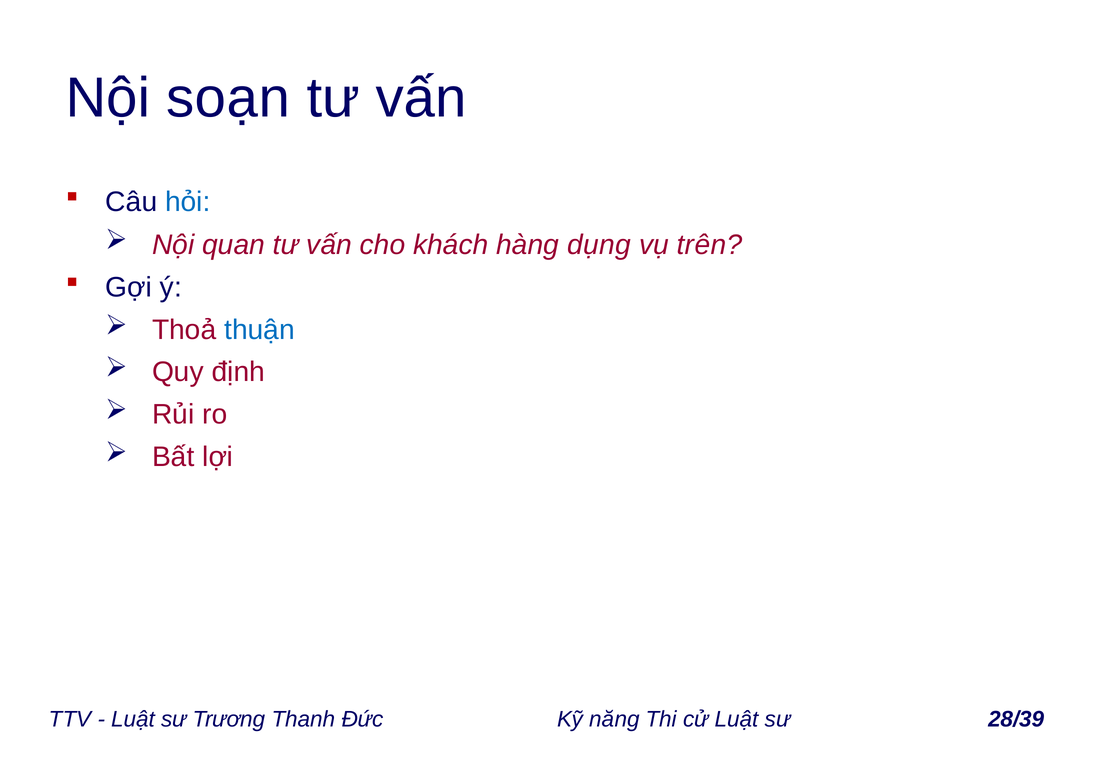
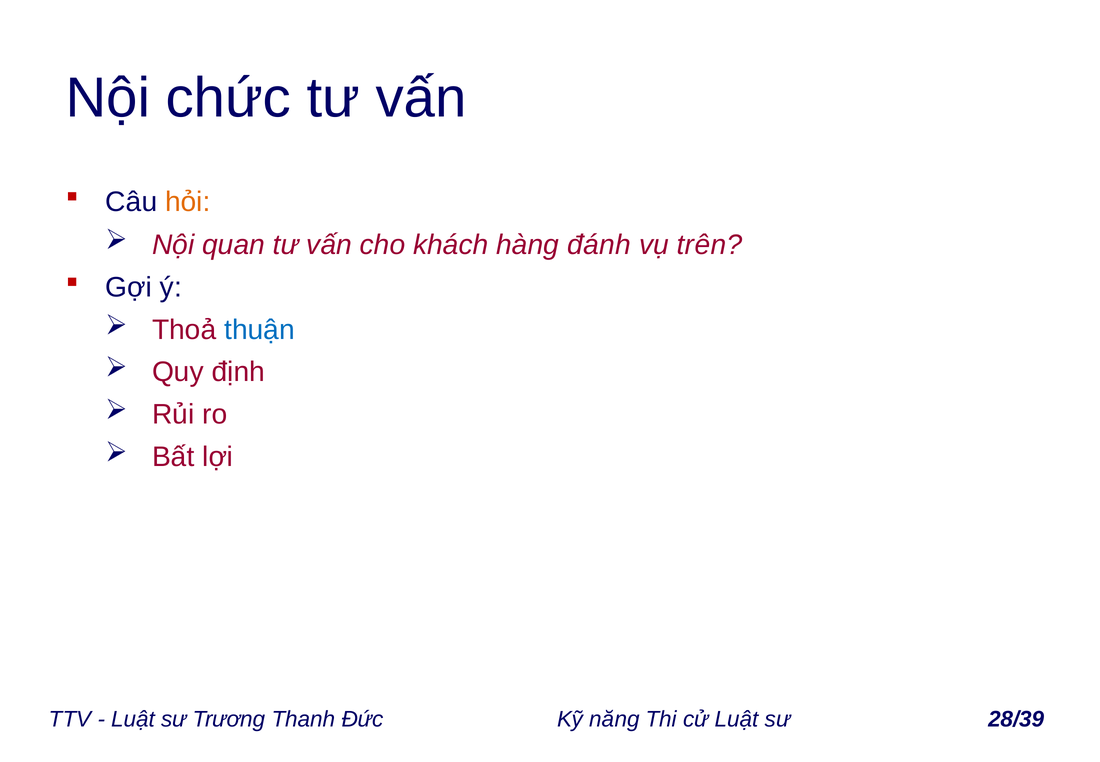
soạn: soạn -> chức
hỏi colour: blue -> orange
dụng: dụng -> đánh
